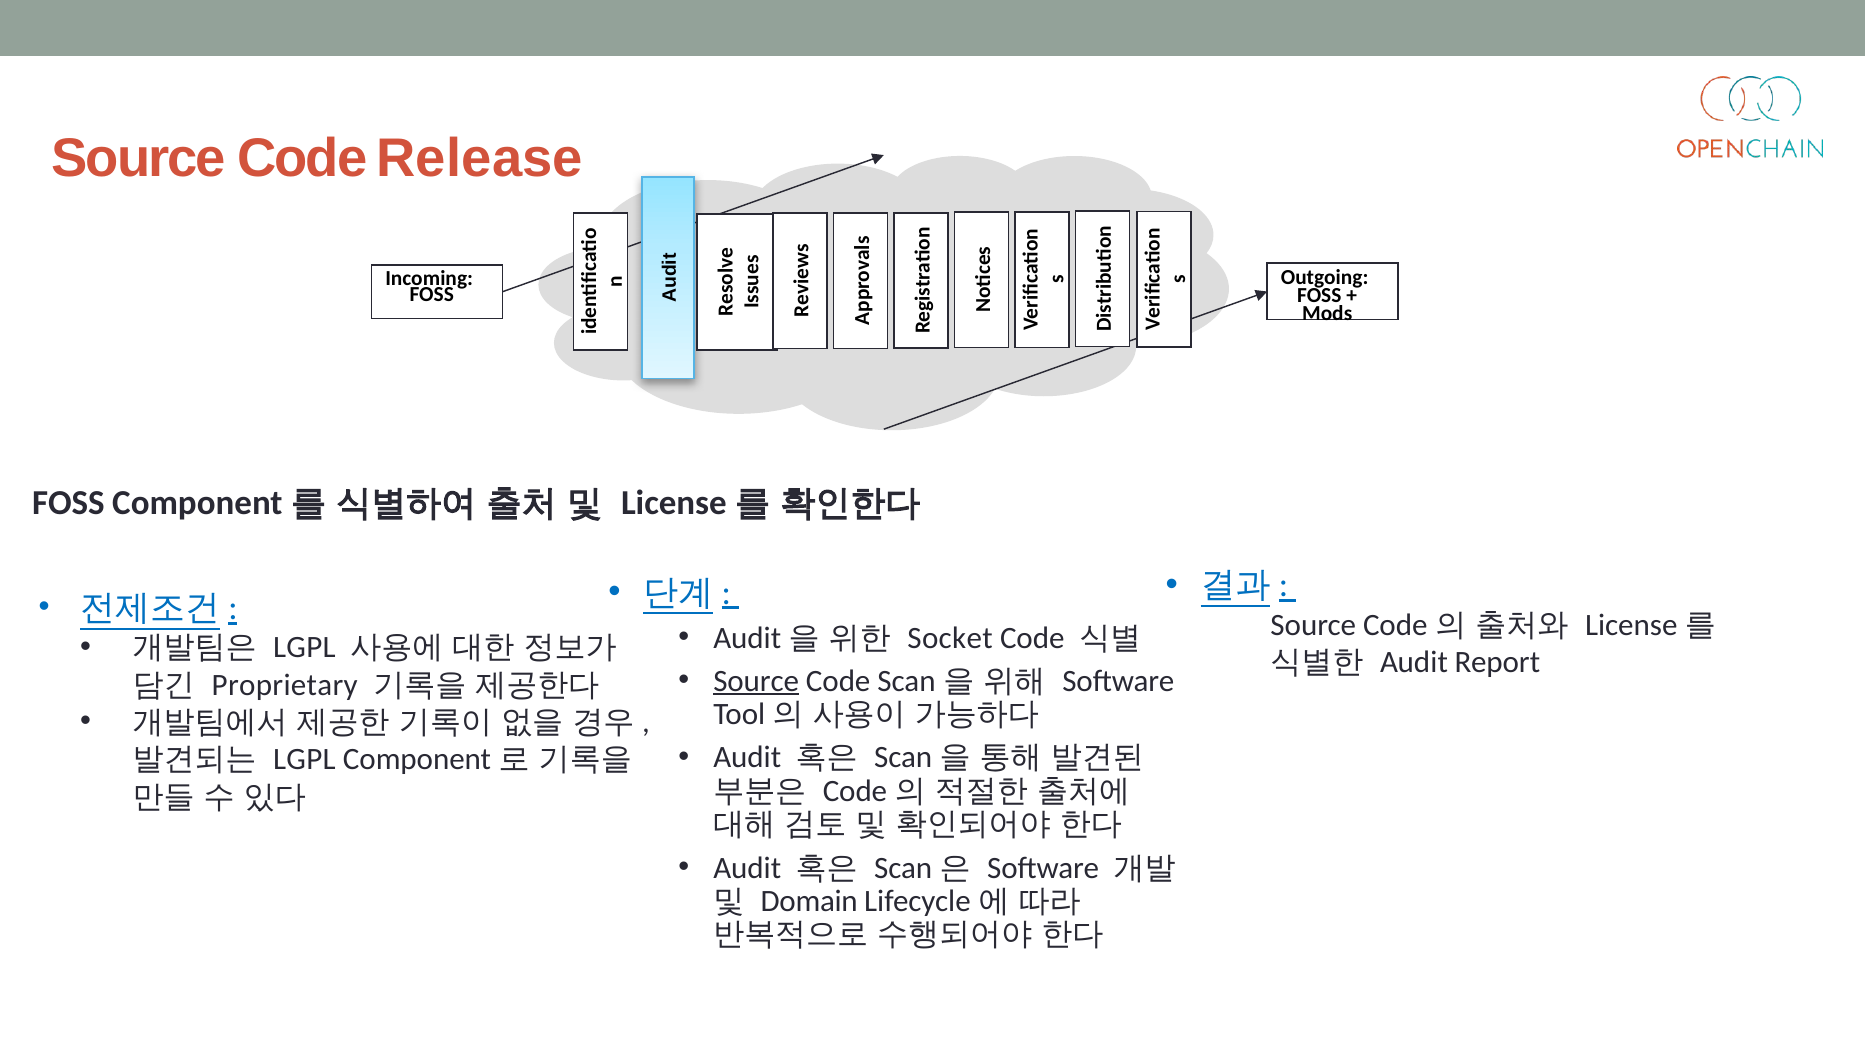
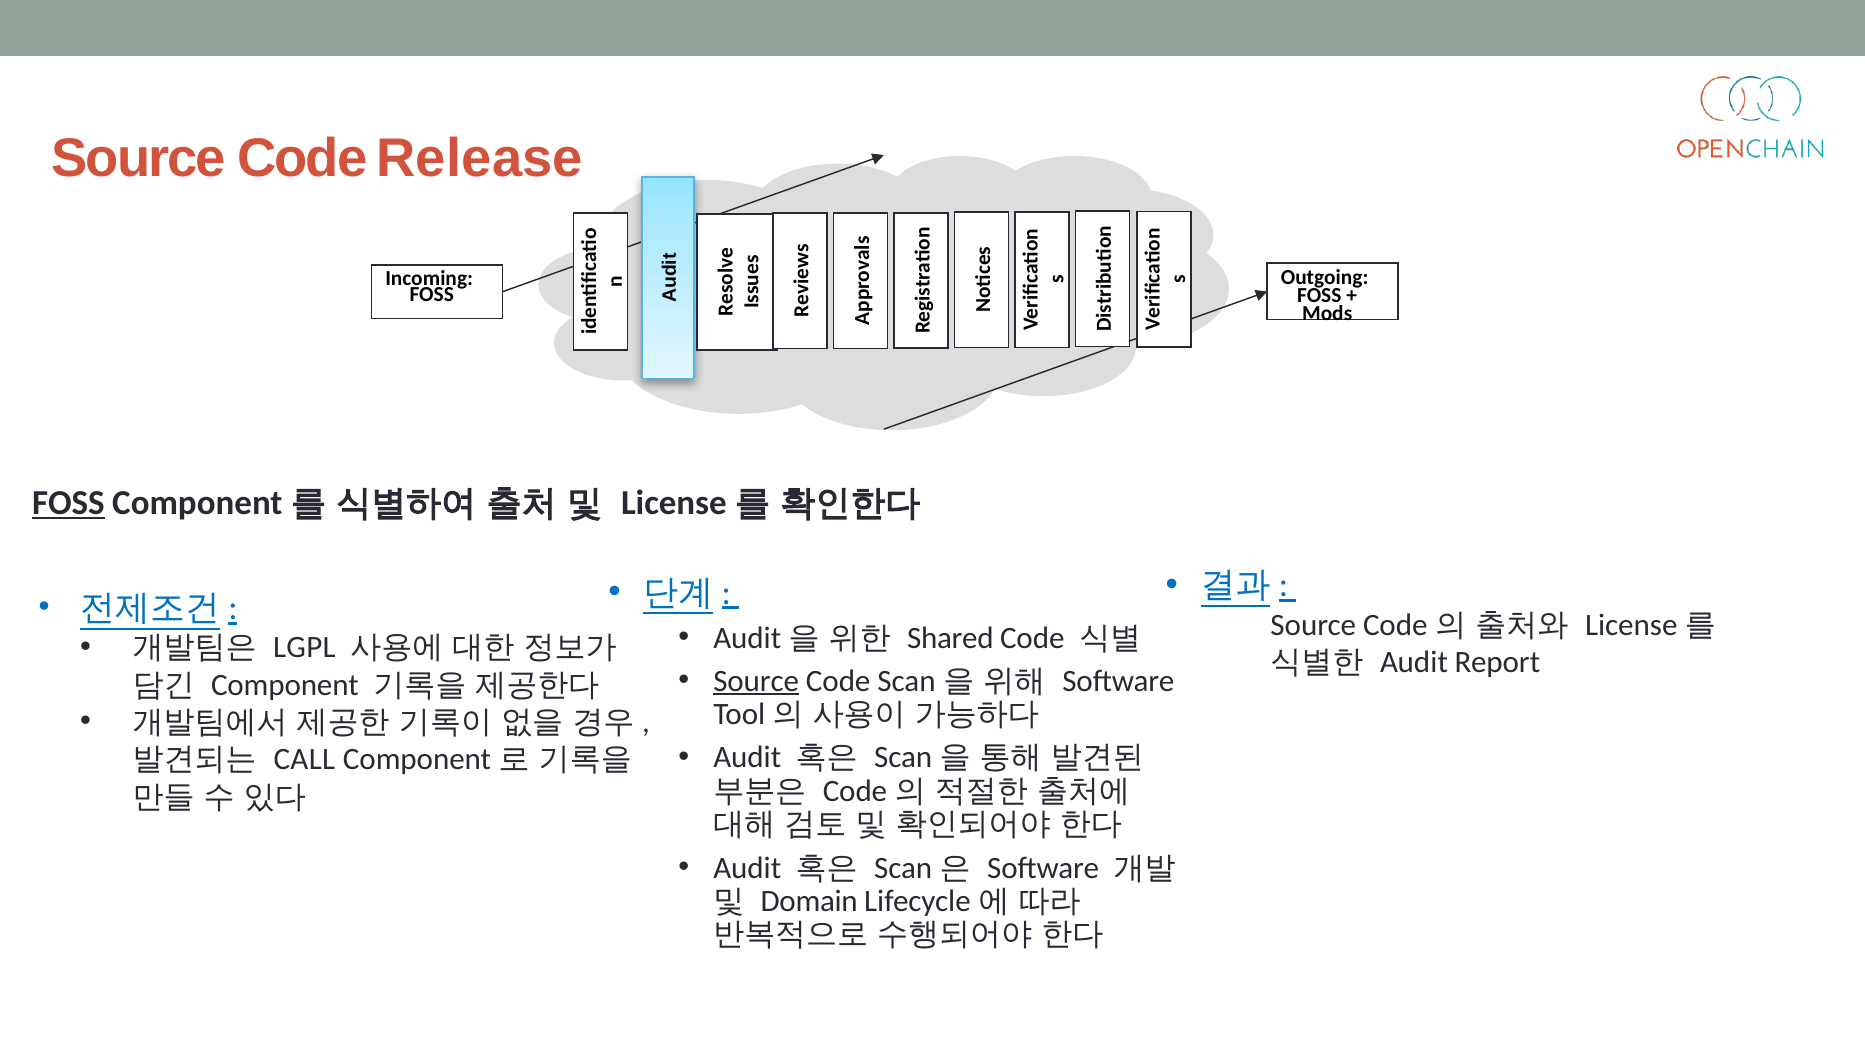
FOSS at (68, 503) underline: none -> present
Socket: Socket -> Shared
Proprietary: Proprietary -> Component
LGPL at (304, 760): LGPL -> CALL
